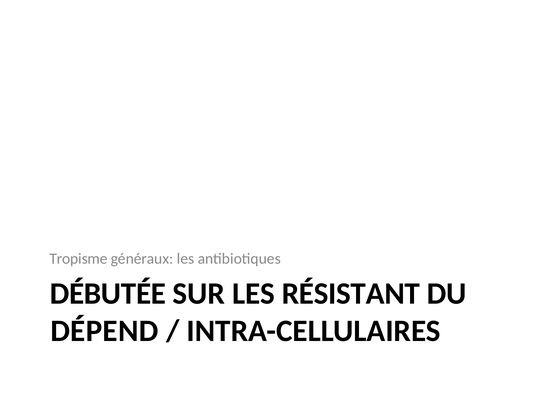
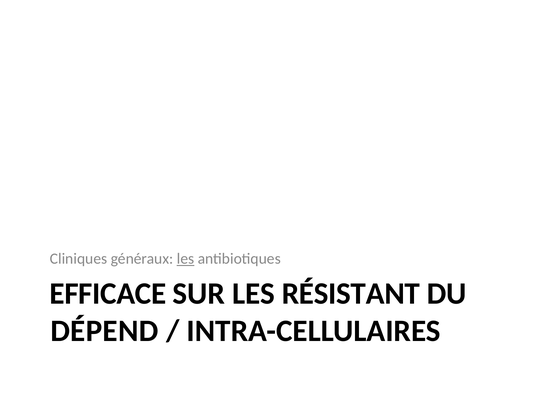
Tropisme: Tropisme -> Cliniques
les at (186, 259) underline: none -> present
DÉBUTÉE: DÉBUTÉE -> EFFICACE
